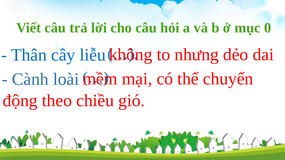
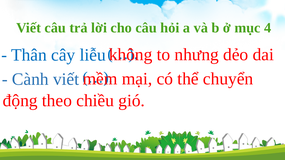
0: 0 -> 4
Cành loài: loài -> viết
